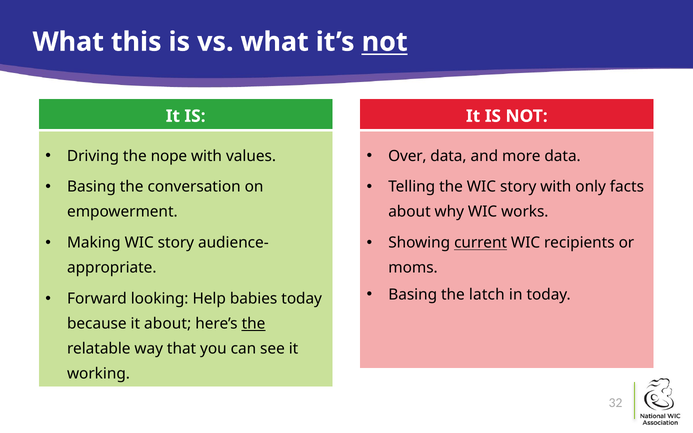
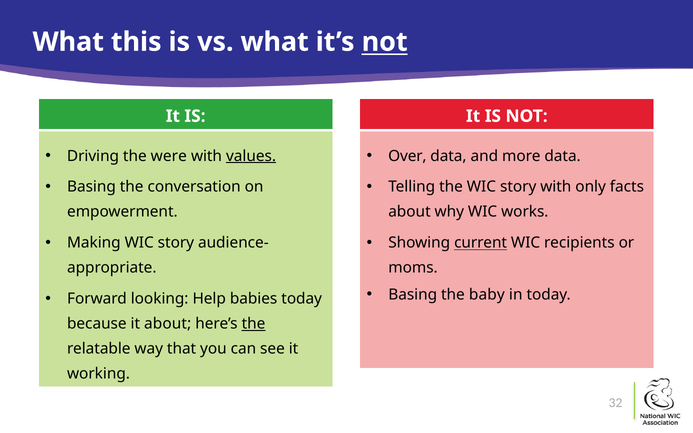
nope: nope -> were
values underline: none -> present
latch: latch -> baby
